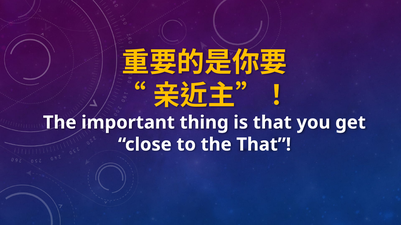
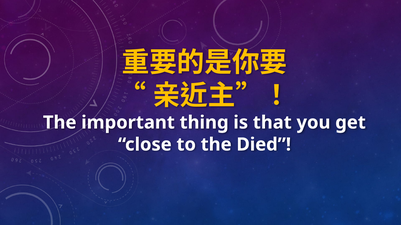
the That: That -> Died
